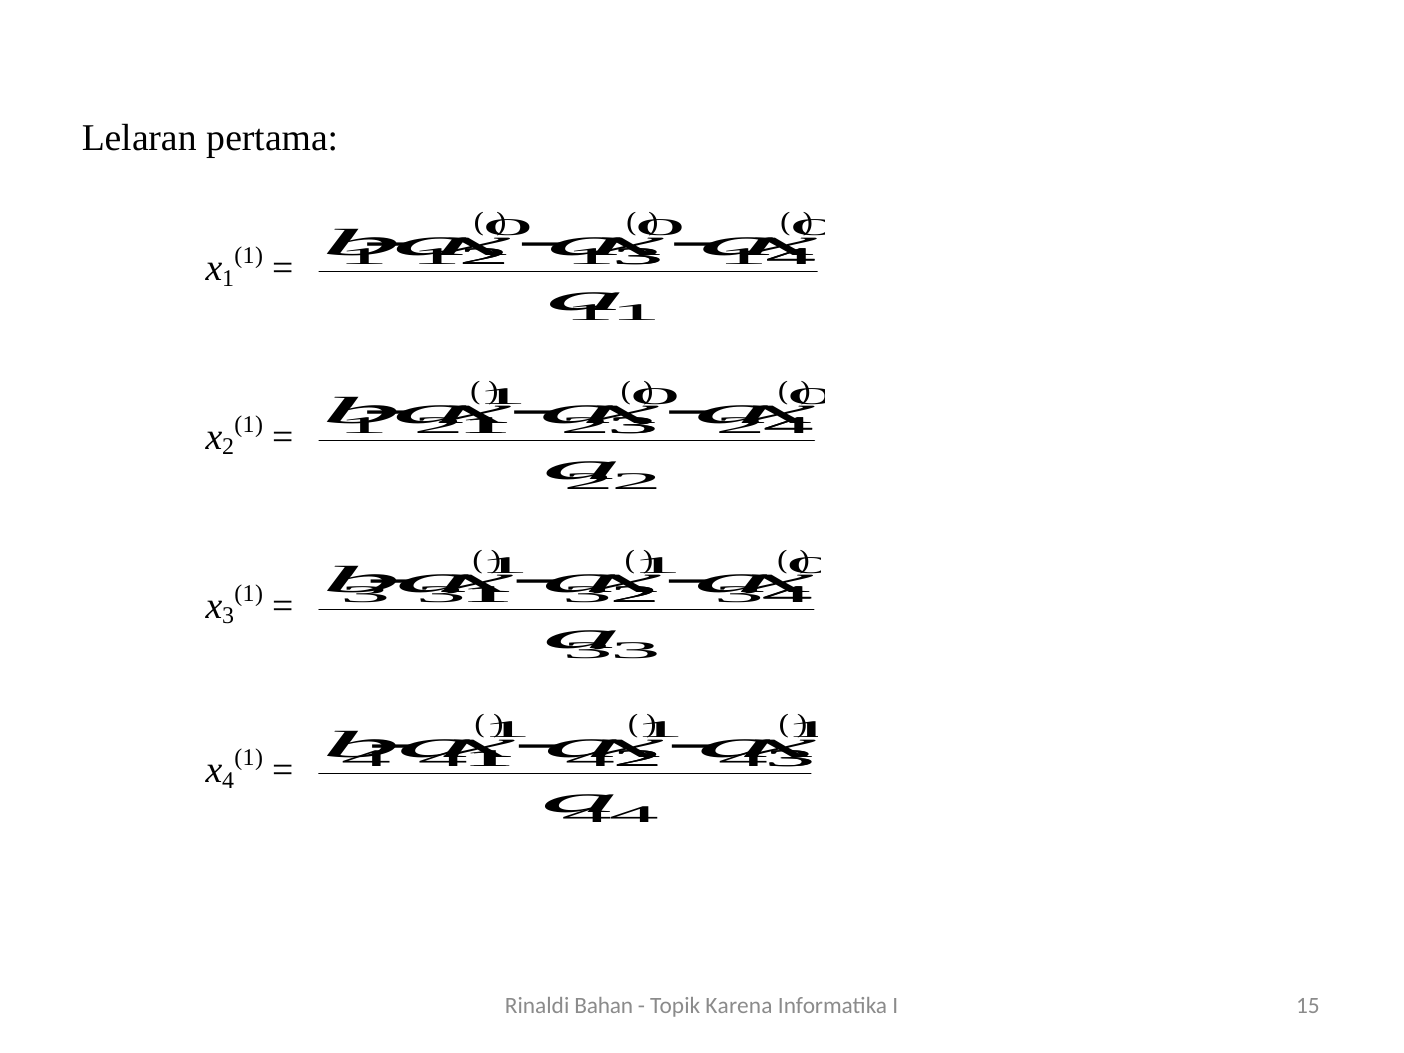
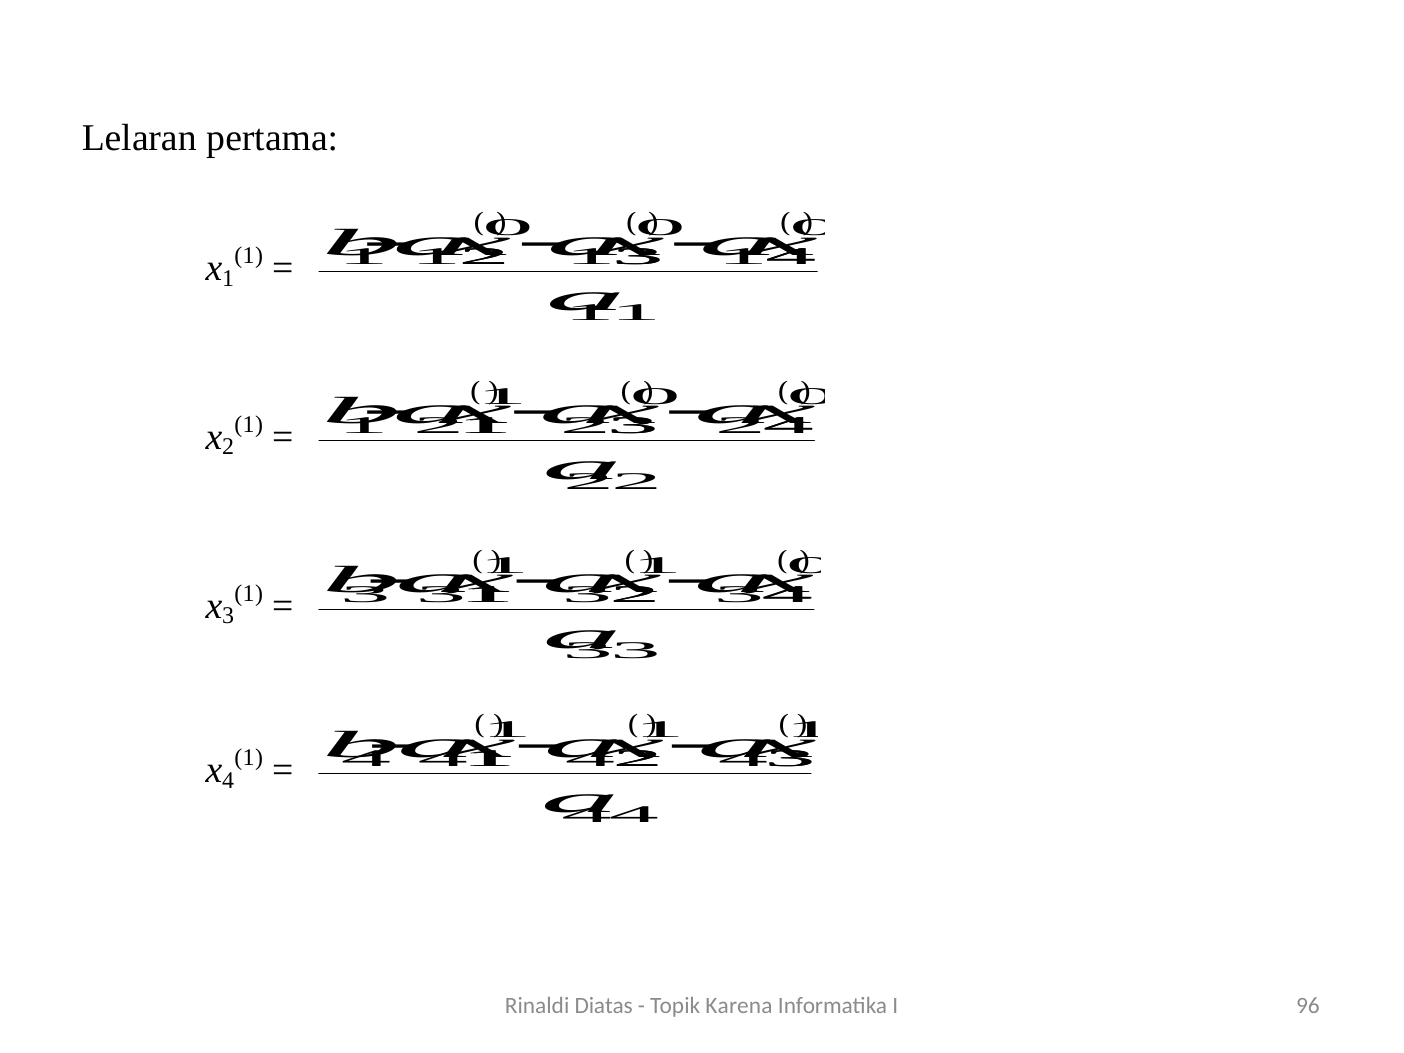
Bahan: Bahan -> Diatas
15: 15 -> 96
